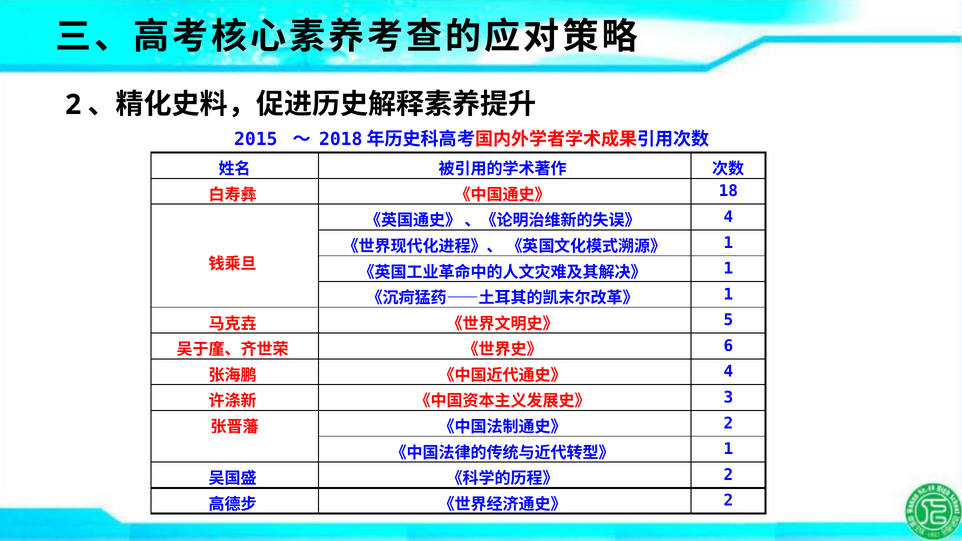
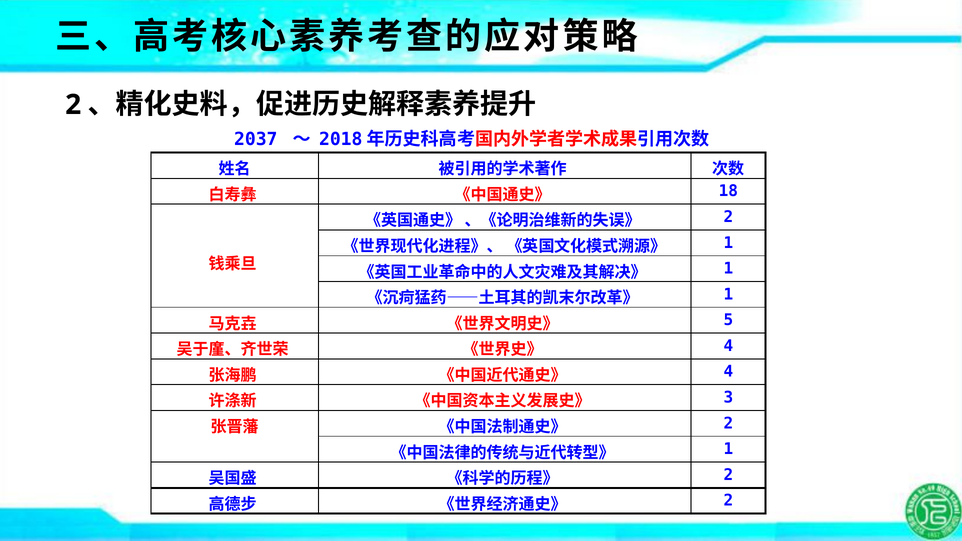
2015: 2015 -> 2037
4 at (728, 217): 4 -> 2
6 at (728, 346): 6 -> 4
